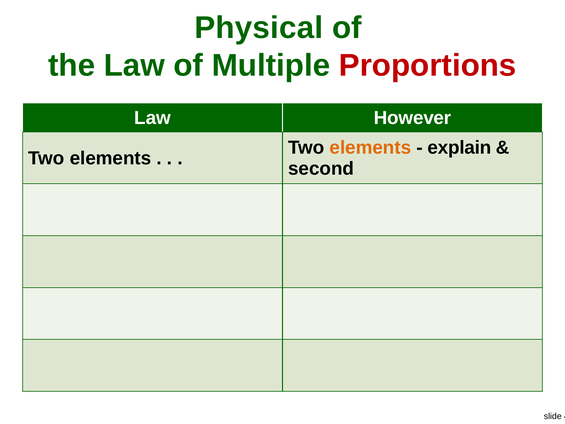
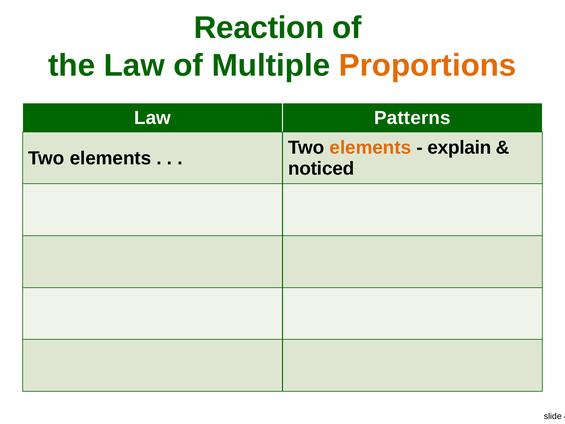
Physical: Physical -> Reaction
Proportions colour: red -> orange
However: However -> Patterns
second: second -> noticed
